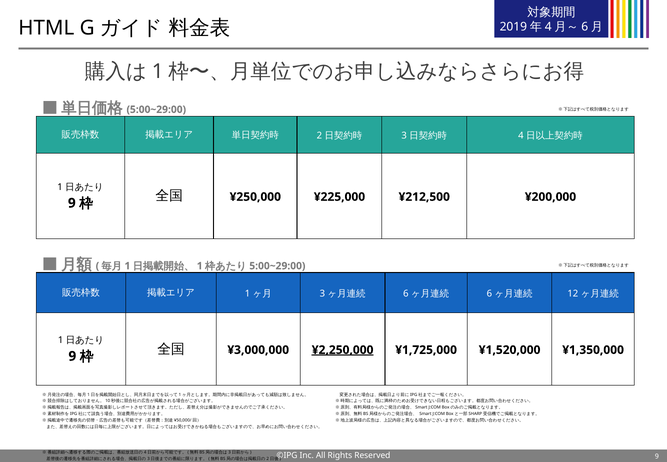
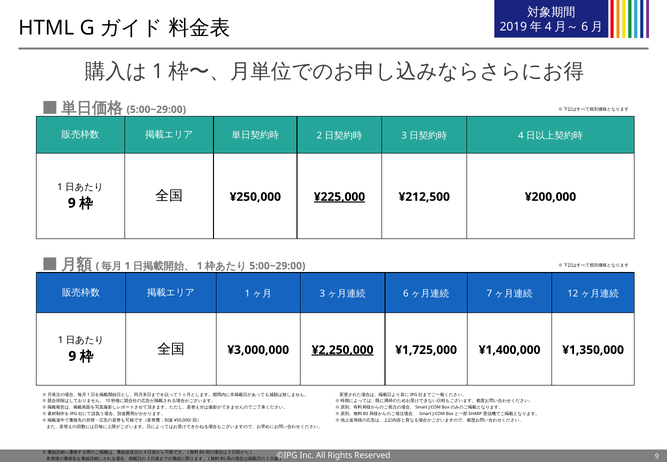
¥225,000 underline: none -> present
6 at (489, 293): 6 -> 7
¥1,520,000: ¥1,520,000 -> ¥1,400,000
